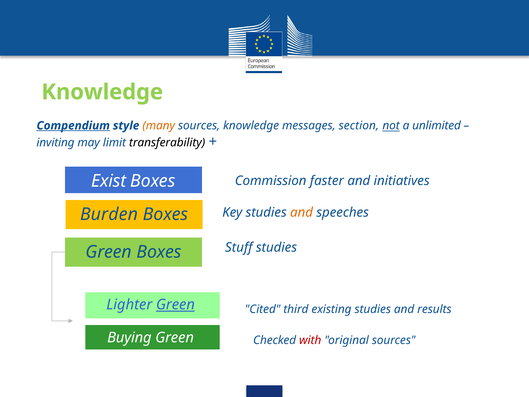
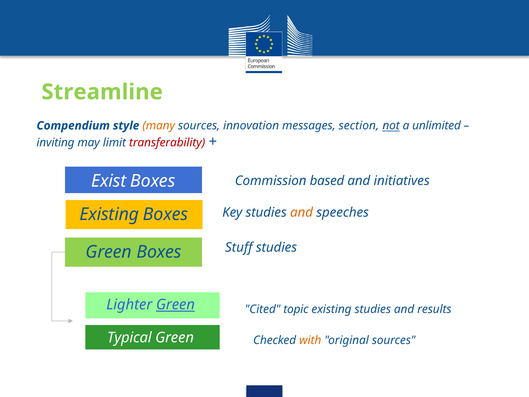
Knowledge at (102, 92): Knowledge -> Streamline
Compendium underline: present -> none
sources knowledge: knowledge -> innovation
transferability colour: black -> red
faster: faster -> based
Burden at (109, 214): Burden -> Existing
third: third -> topic
Buying: Buying -> Typical
with colour: red -> orange
